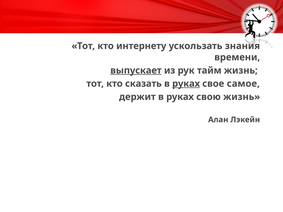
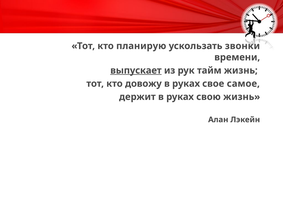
интернету: интернету -> планирую
знания: знания -> звонки
сказать: сказать -> довожу
руках at (186, 84) underline: present -> none
